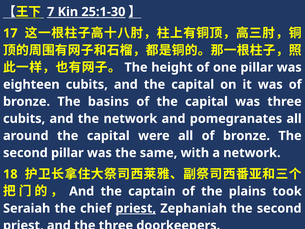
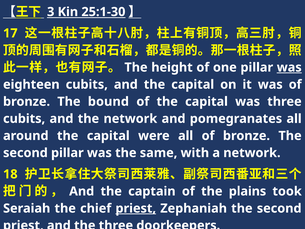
7: 7 -> 3
was at (289, 67) underline: none -> present
basins: basins -> bound
